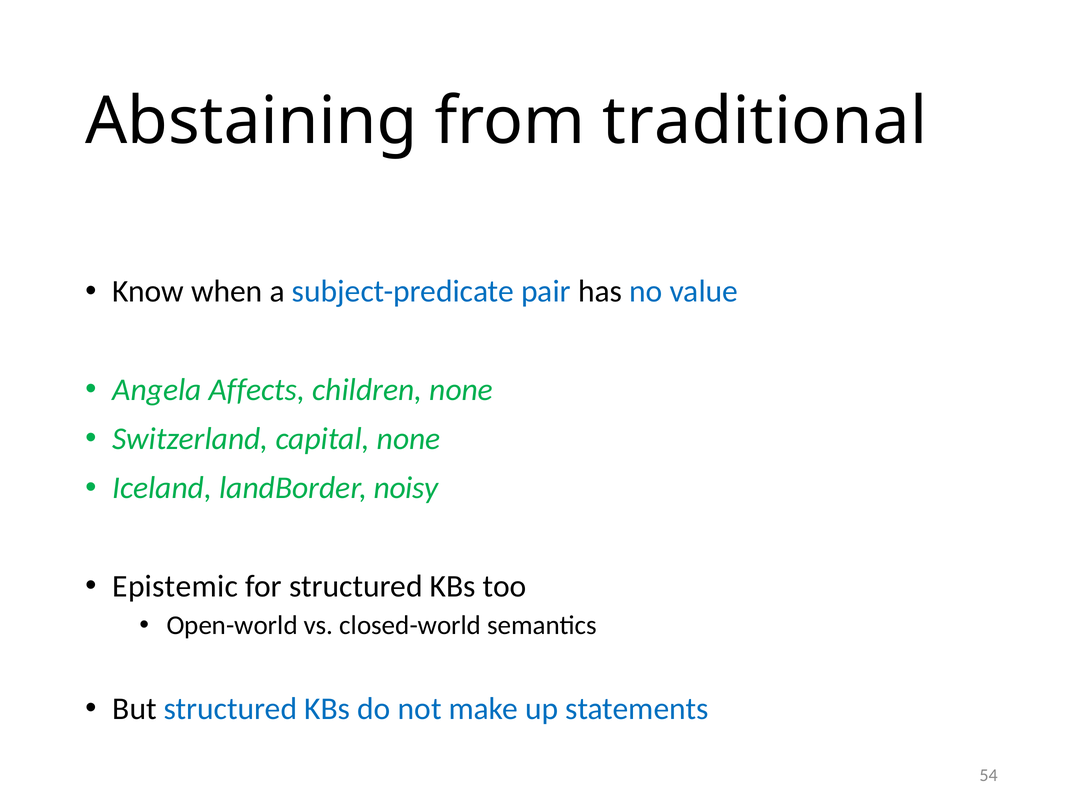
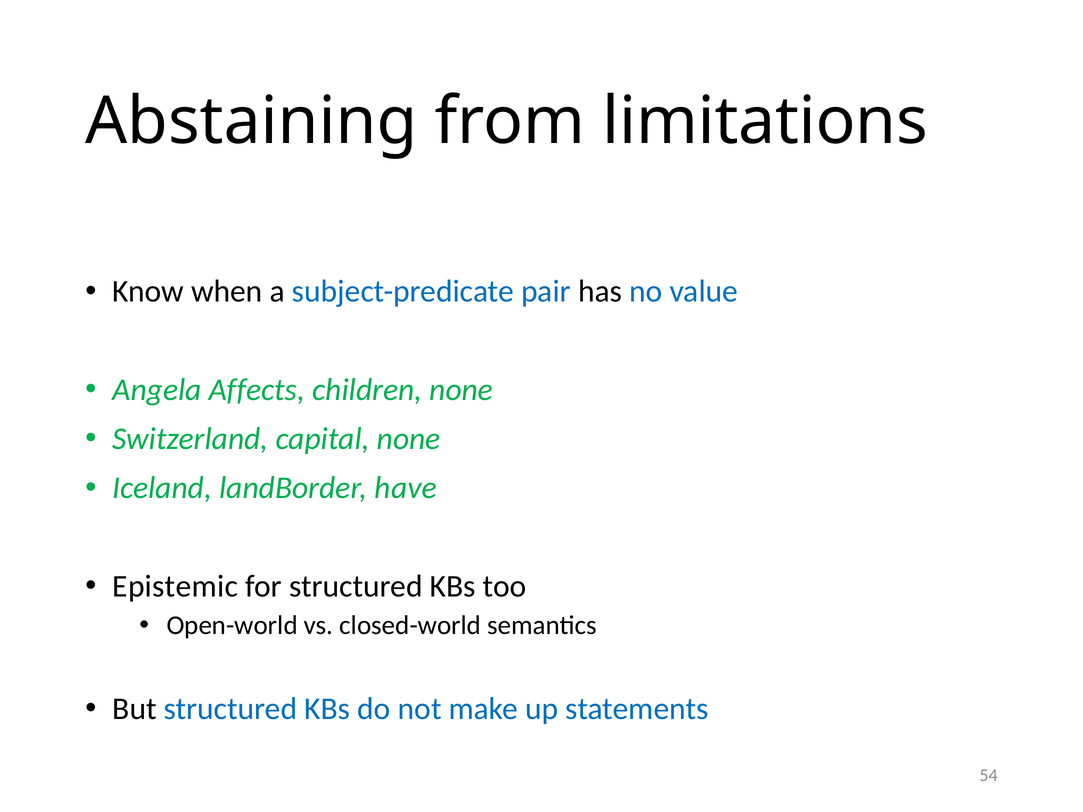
traditional: traditional -> limitations
noisy: noisy -> have
